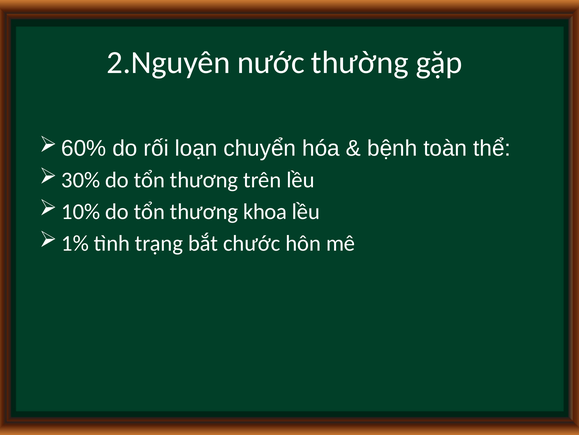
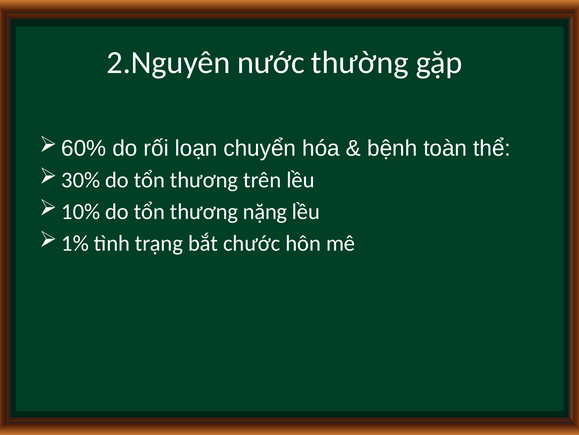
khoa: khoa -> nặng
